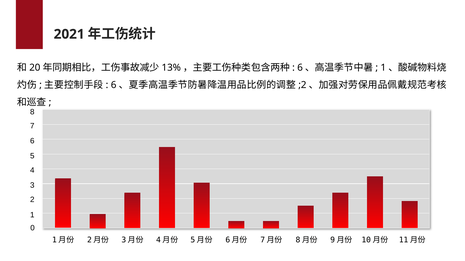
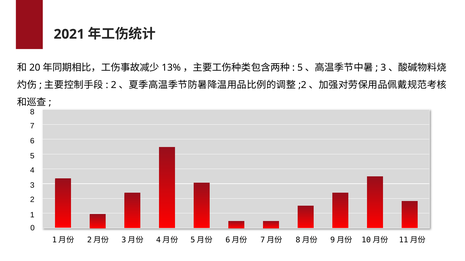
6 at (300, 68): 6 -> 5
1 at (383, 68): 1 -> 3
6 at (114, 85): 6 -> 2
